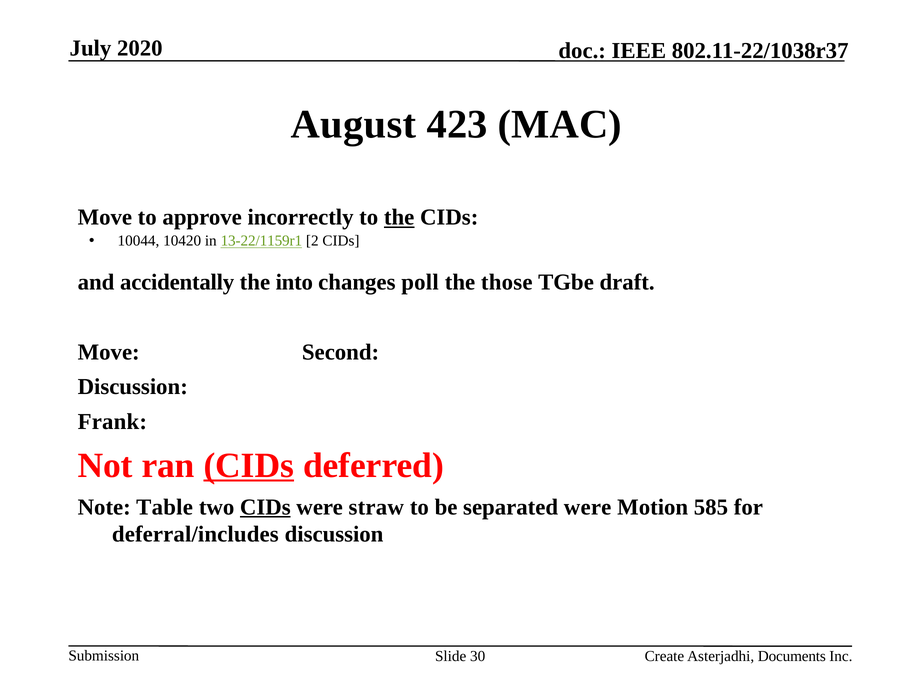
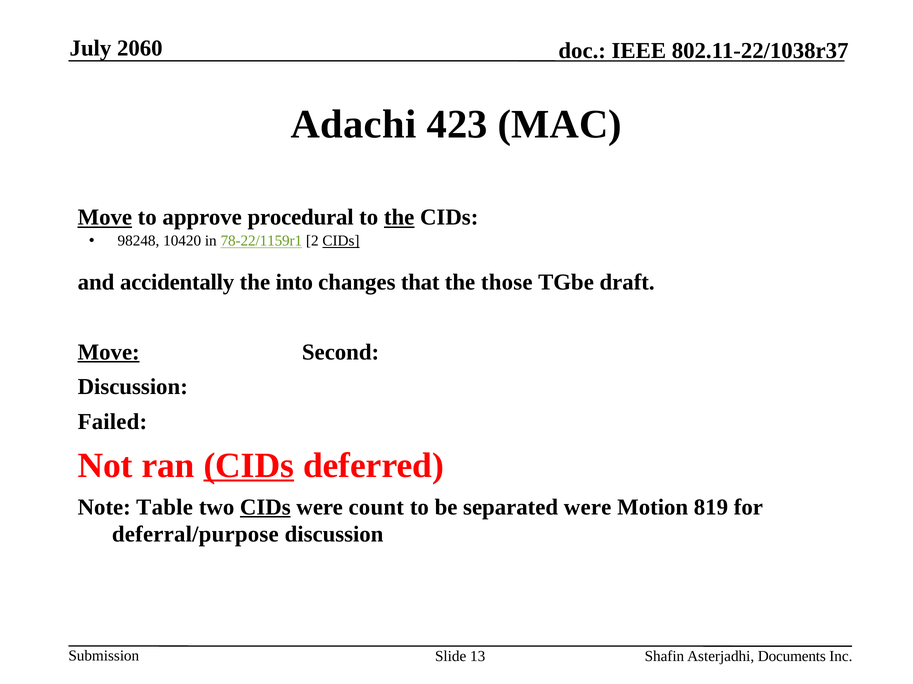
2020: 2020 -> 2060
August: August -> Adachi
Move at (105, 218) underline: none -> present
incorrectly: incorrectly -> procedural
10044: 10044 -> 98248
13-22/1159r1: 13-22/1159r1 -> 78-22/1159r1
CIDs at (341, 241) underline: none -> present
poll: poll -> that
Move at (109, 352) underline: none -> present
Frank: Frank -> Failed
straw: straw -> count
585: 585 -> 819
deferral/includes: deferral/includes -> deferral/purpose
30: 30 -> 13
Create: Create -> Shafin
